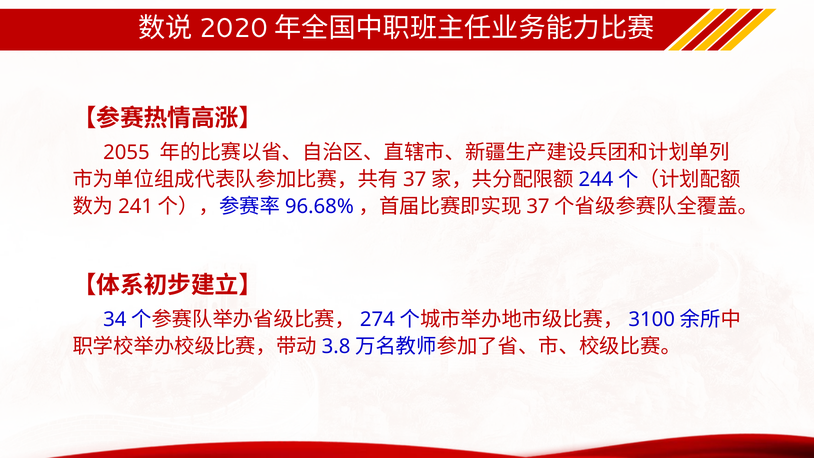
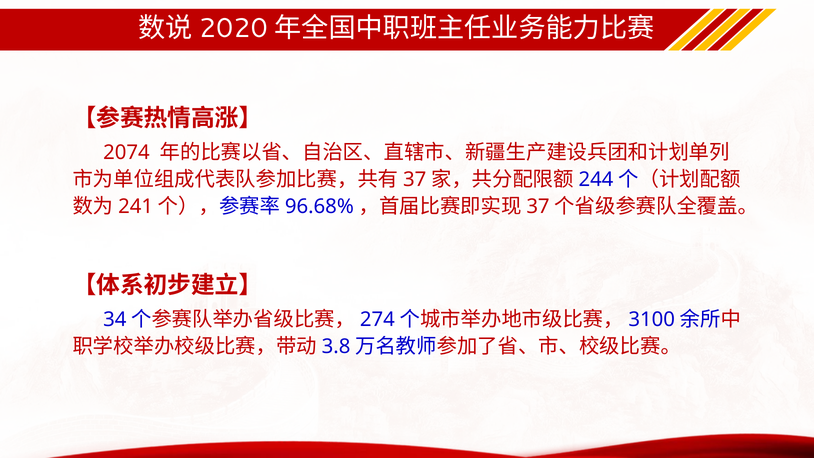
2055: 2055 -> 2074
